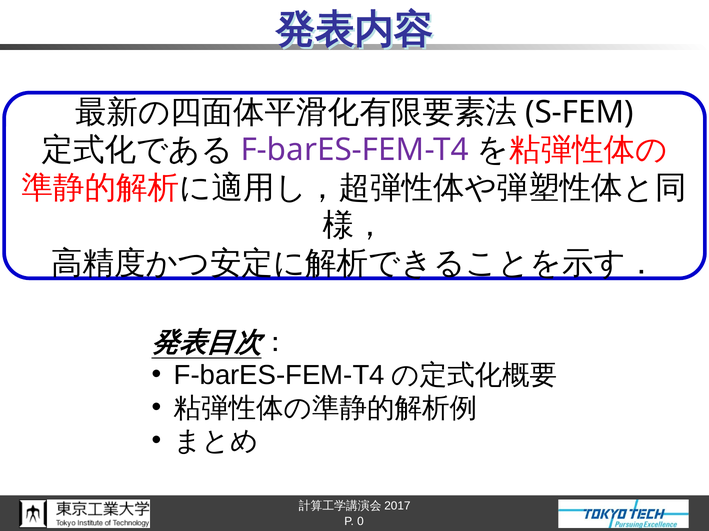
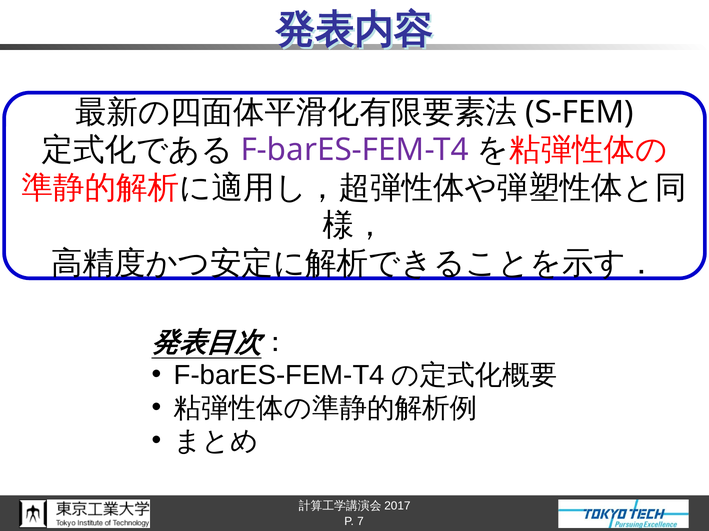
0: 0 -> 7
